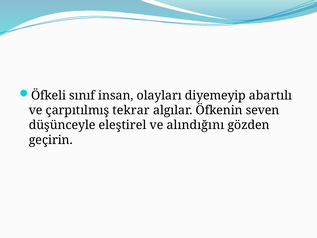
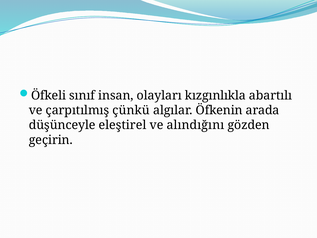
diyemeyip: diyemeyip -> kızgınlıkla
tekrar: tekrar -> çünkü
seven: seven -> arada
